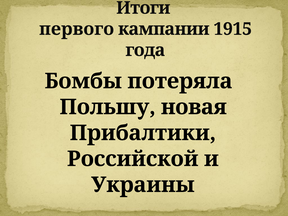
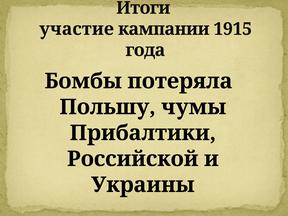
первого: первого -> участие
новая: новая -> чумы
